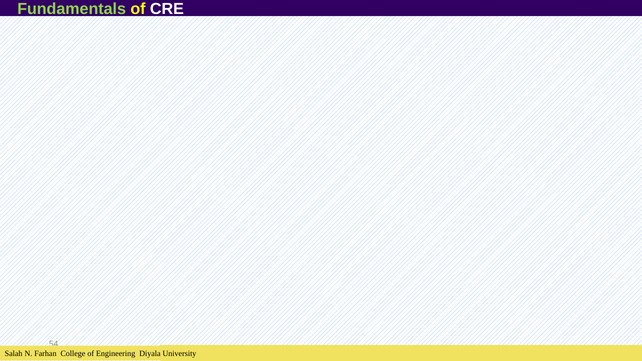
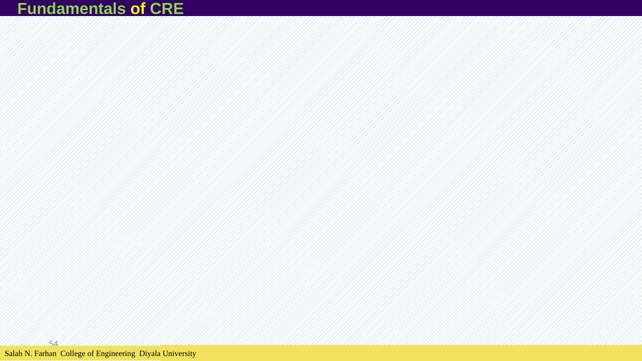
CRE colour: white -> light green
